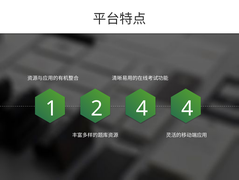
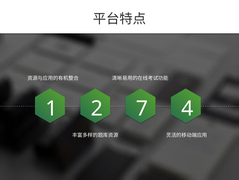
2 4: 4 -> 7
